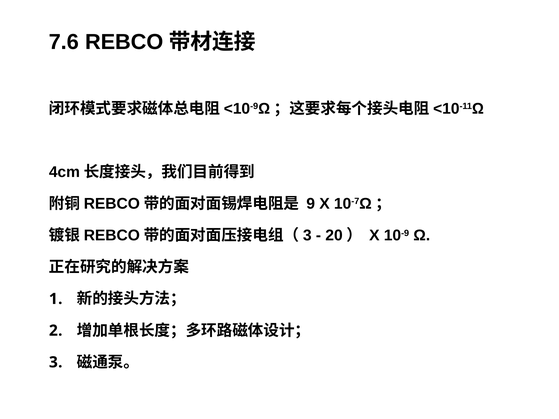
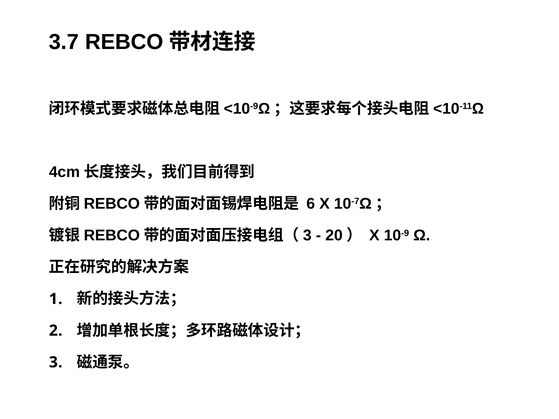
7.6: 7.6 -> 3.7
9: 9 -> 6
